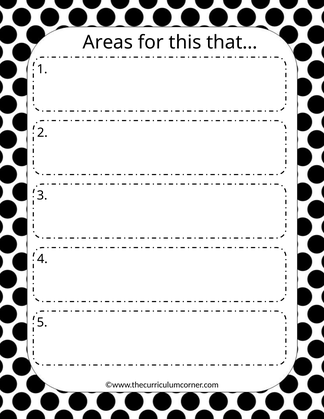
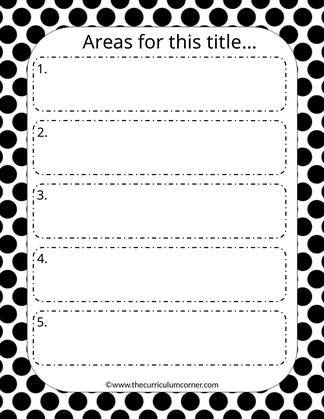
that…: that… -> title…
